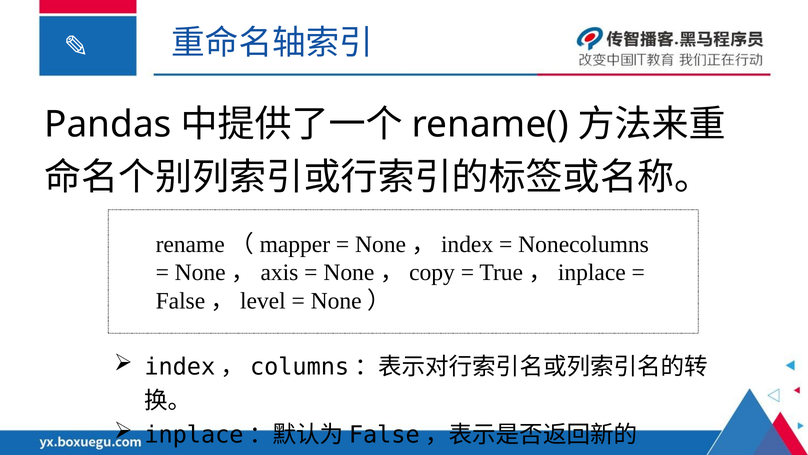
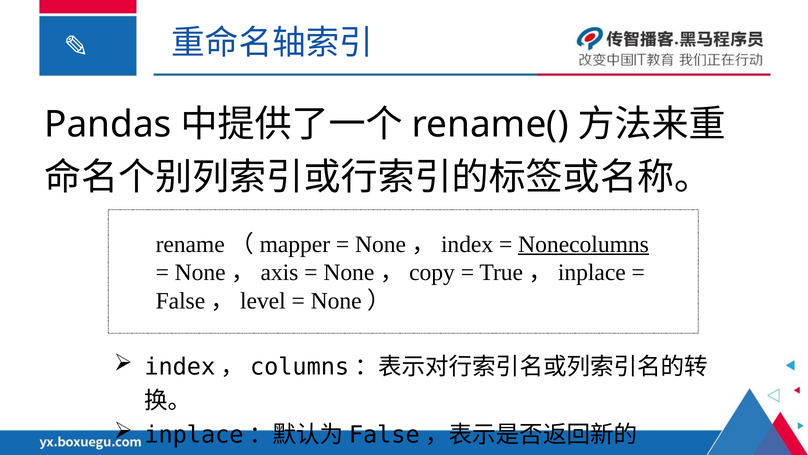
Nonecolumns underline: none -> present
